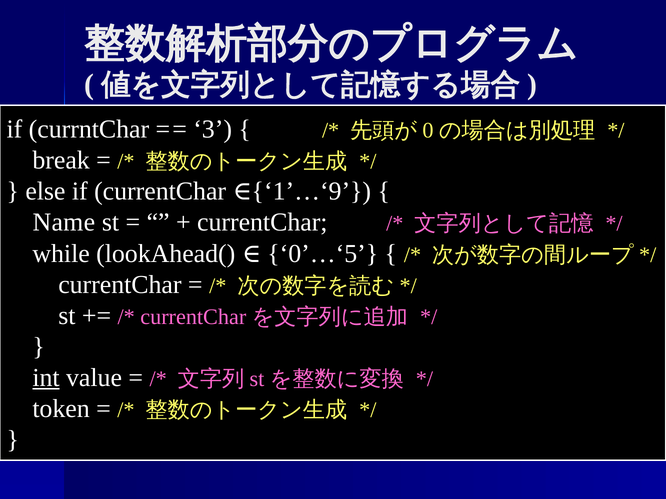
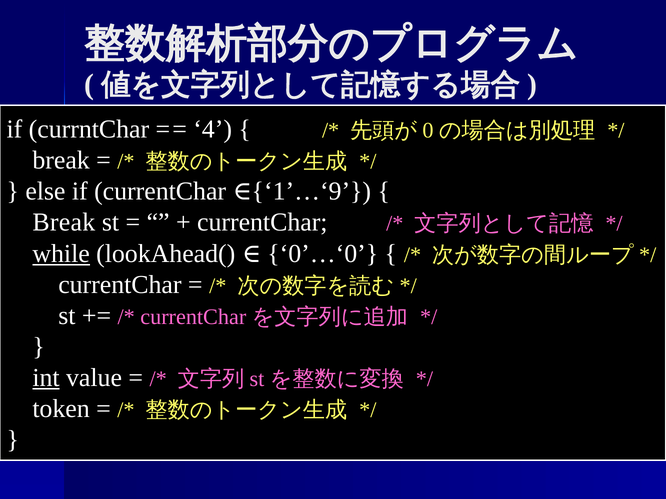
3: 3 -> 4
Name at (64, 223): Name -> Break
while underline: none -> present
0’…‘5: 0’…‘5 -> 0’…‘0
